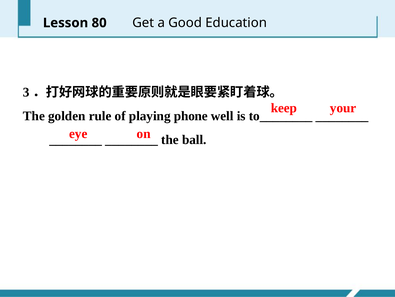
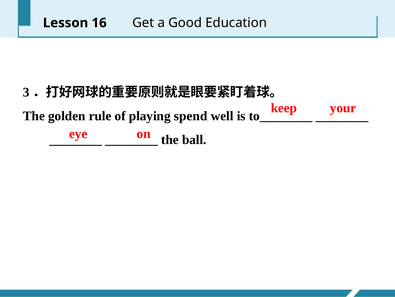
80: 80 -> 16
phone: phone -> spend
